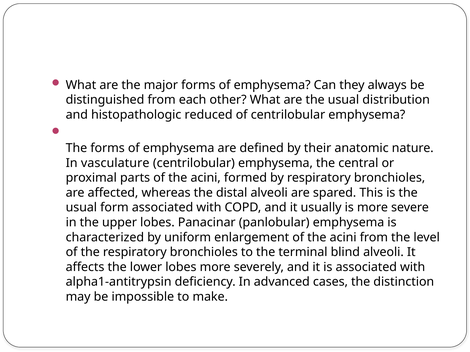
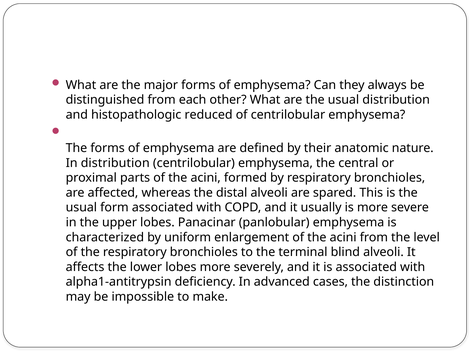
In vasculature: vasculature -> distribution
